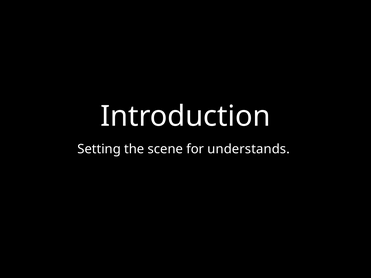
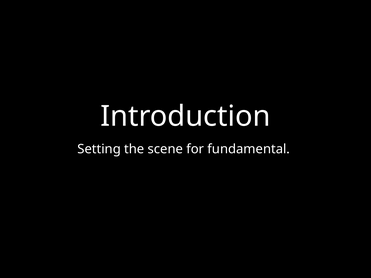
understands: understands -> fundamental
